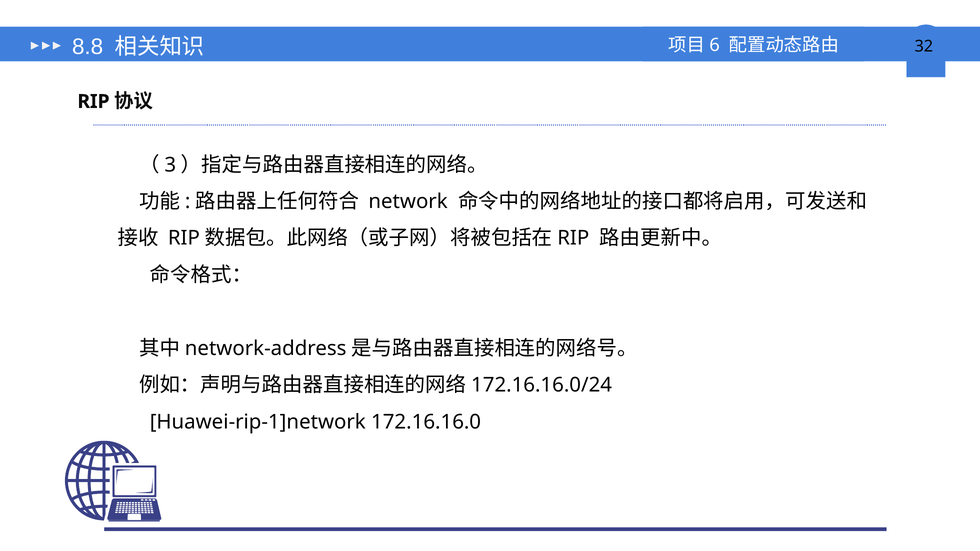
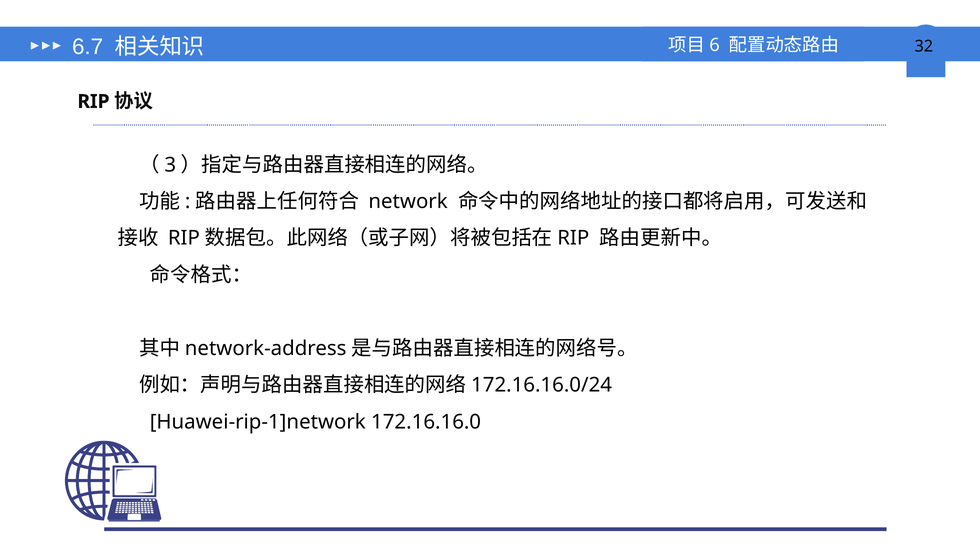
8.8: 8.8 -> 6.7
